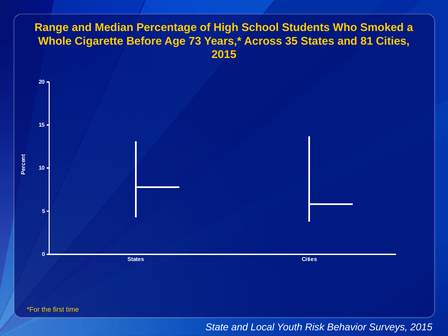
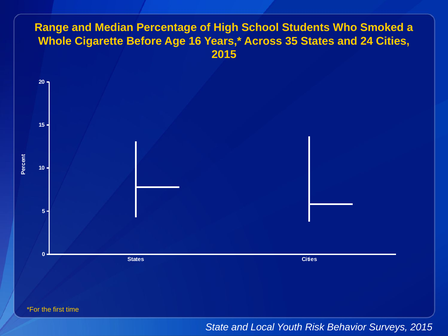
73: 73 -> 16
81: 81 -> 24
